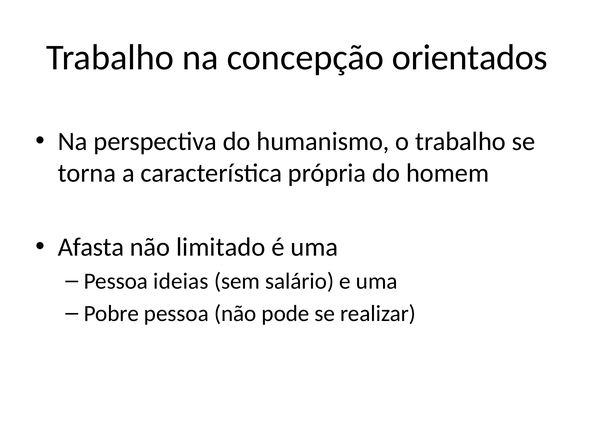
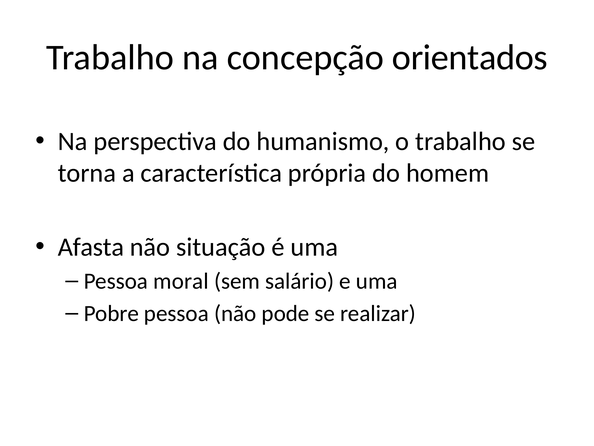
limitado: limitado -> situação
ideias: ideias -> moral
